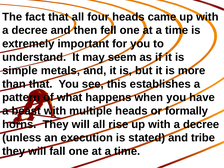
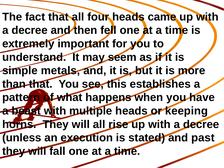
formally: formally -> keeping
tribe: tribe -> past
